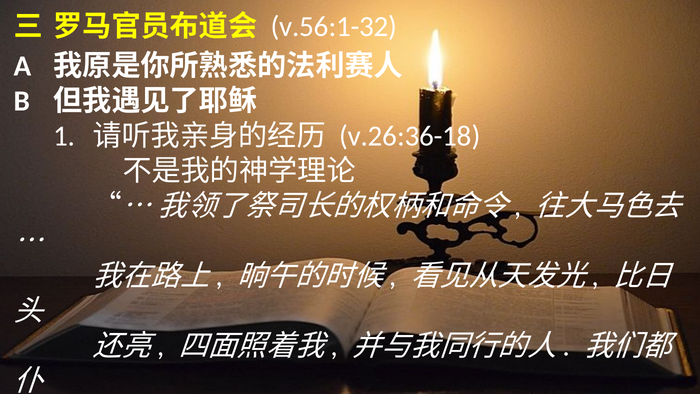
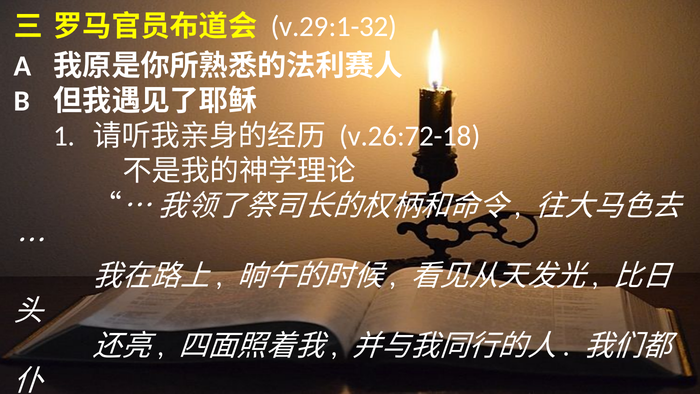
v.56:1-32: v.56:1-32 -> v.29:1-32
v.26:36-18: v.26:36-18 -> v.26:72-18
